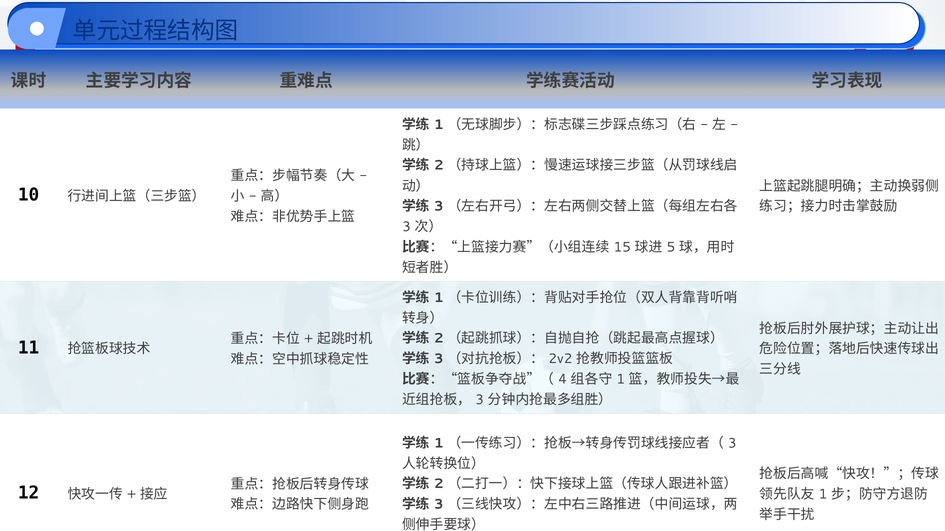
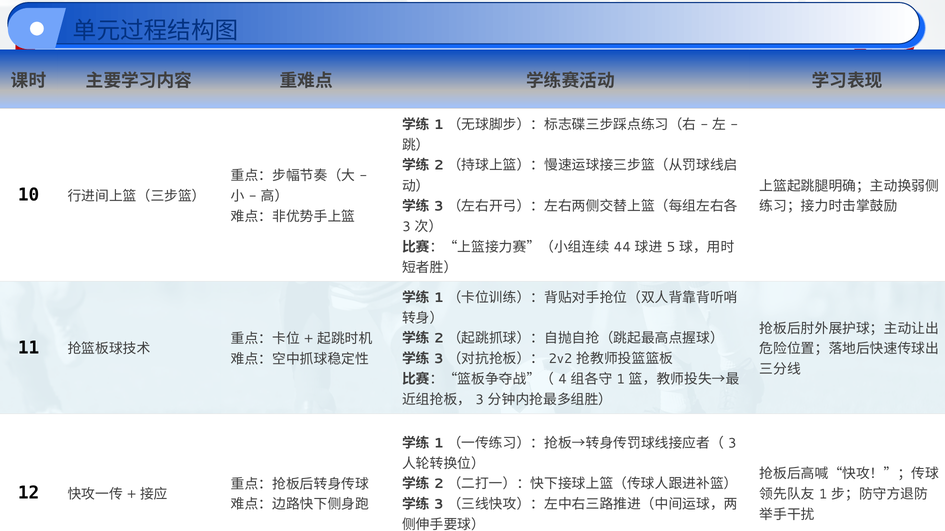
15: 15 -> 44
